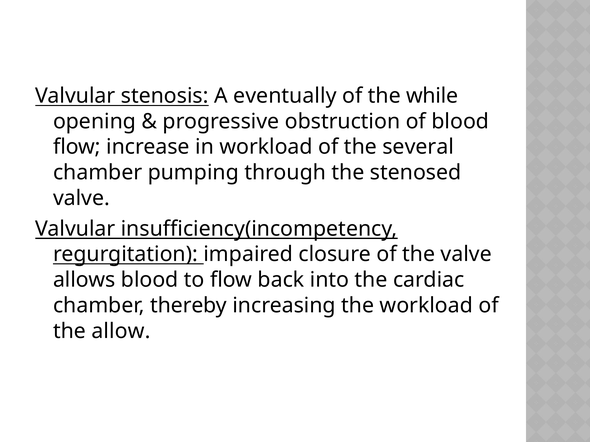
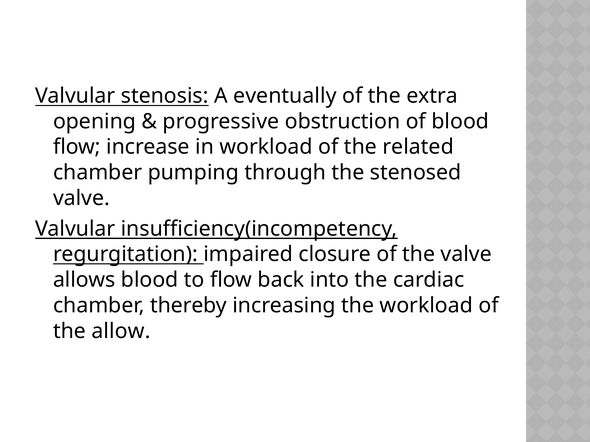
while: while -> extra
several: several -> related
